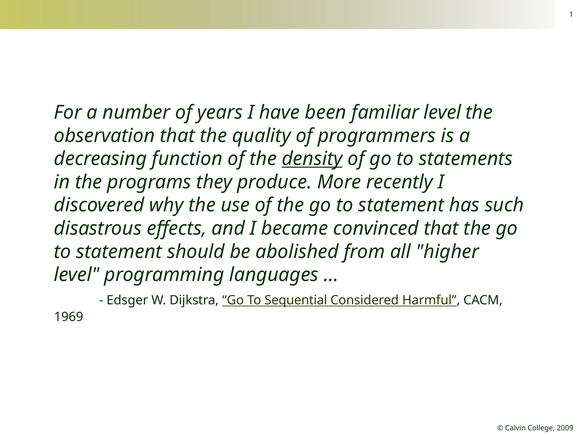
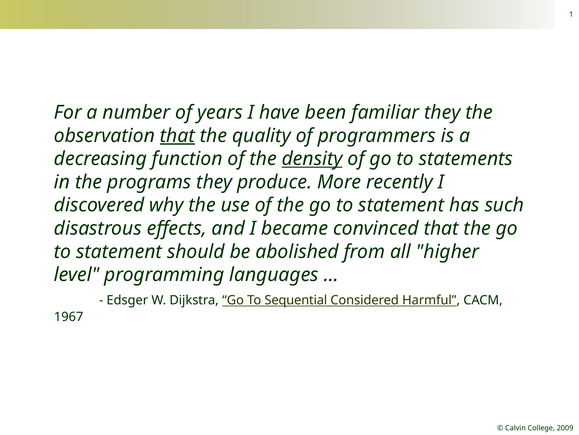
familiar level: level -> they
that at (177, 135) underline: none -> present
1969: 1969 -> 1967
